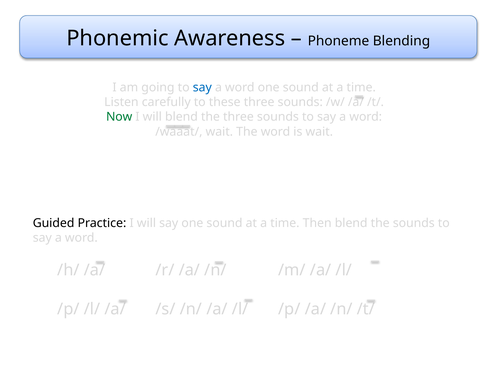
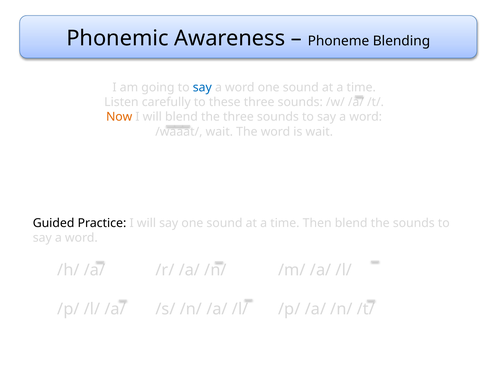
Now colour: green -> orange
